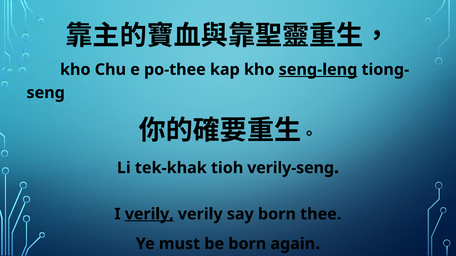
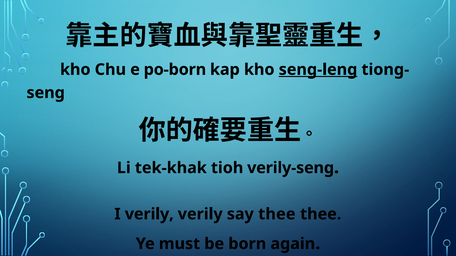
po-thee: po-thee -> po-born
verily at (149, 214) underline: present -> none
say born: born -> thee
